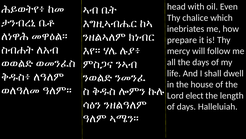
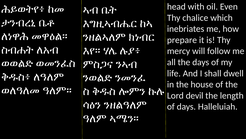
elect: elect -> devil
